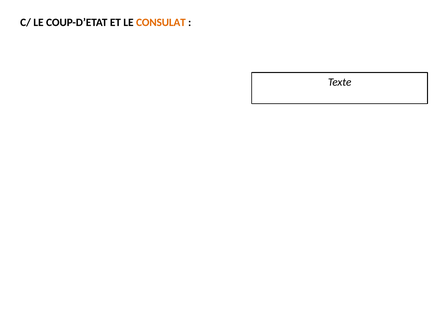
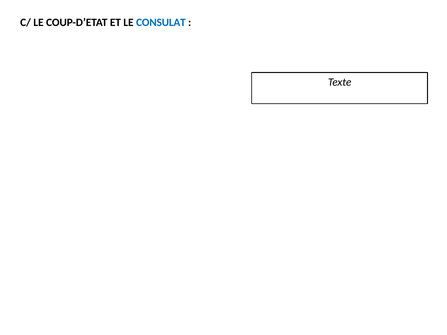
CONSULAT colour: orange -> blue
